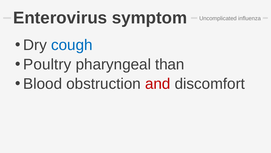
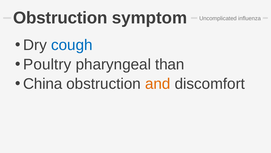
Enterovirus at (60, 18): Enterovirus -> Obstruction
Blood: Blood -> China
and colour: red -> orange
